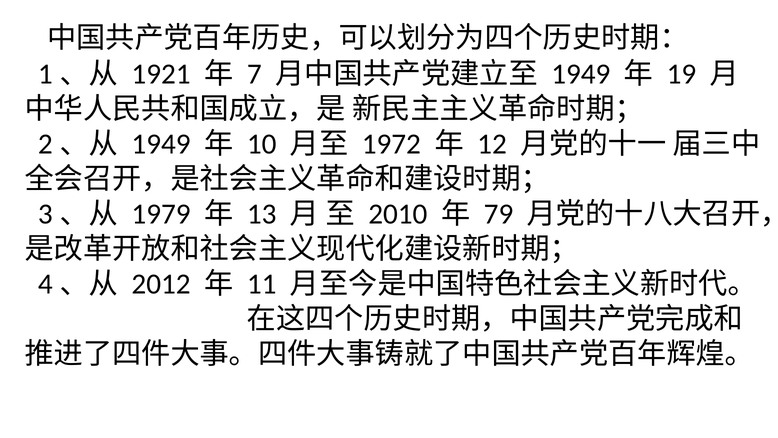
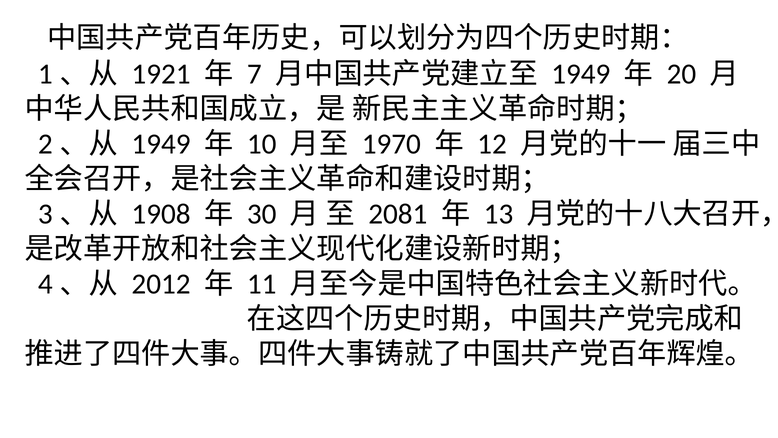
19: 19 -> 20
1972: 1972 -> 1970
1979: 1979 -> 1908
13: 13 -> 30
2010: 2010 -> 2081
79: 79 -> 13
